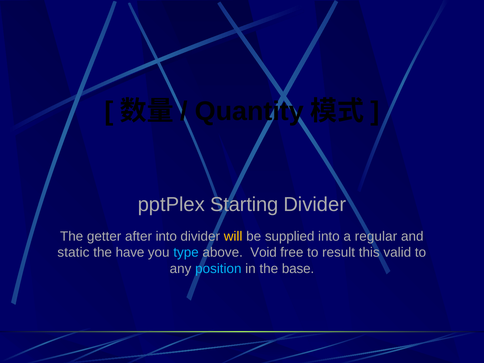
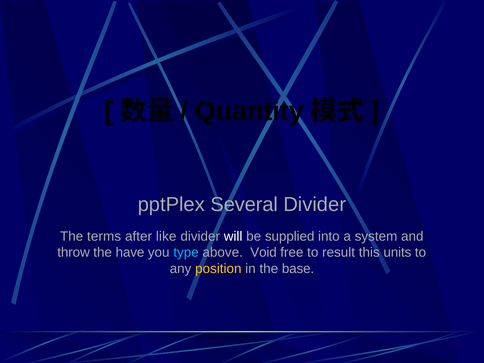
Starting: Starting -> Several
getter: getter -> terms
after into: into -> like
will colour: yellow -> white
regular: regular -> system
static: static -> throw
valid: valid -> units
position colour: light blue -> yellow
